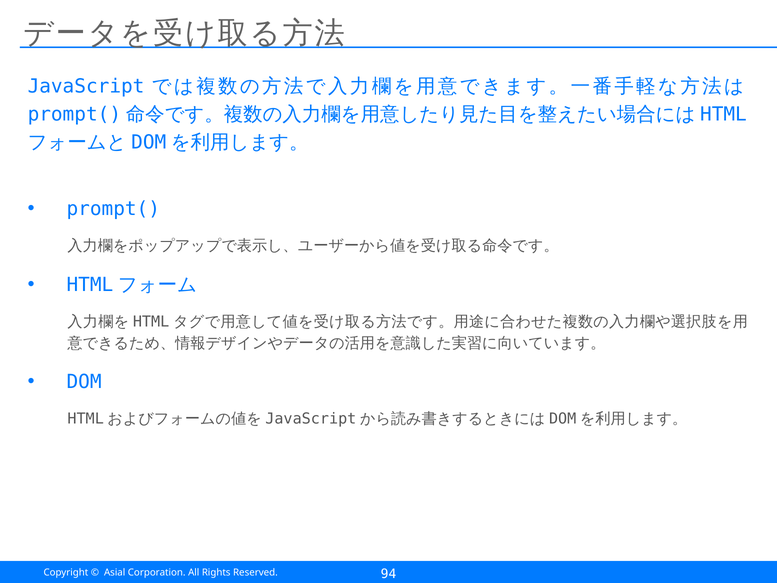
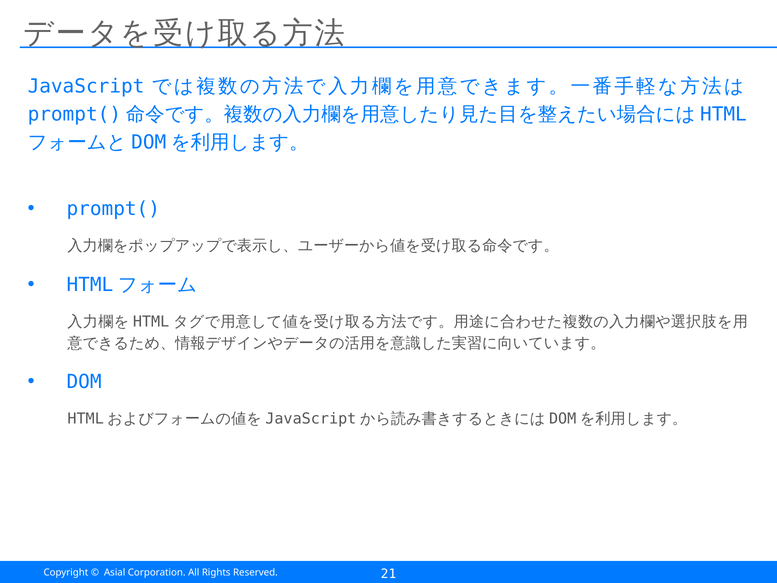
94: 94 -> 21
